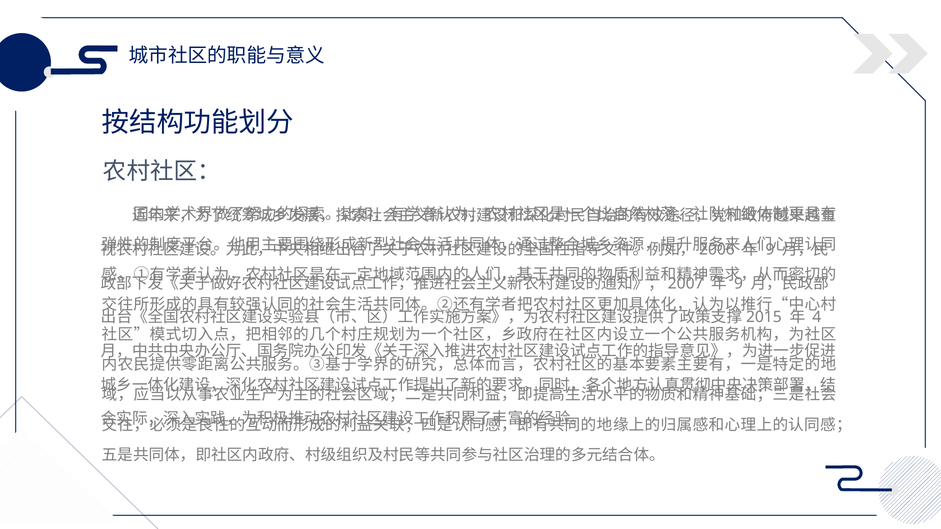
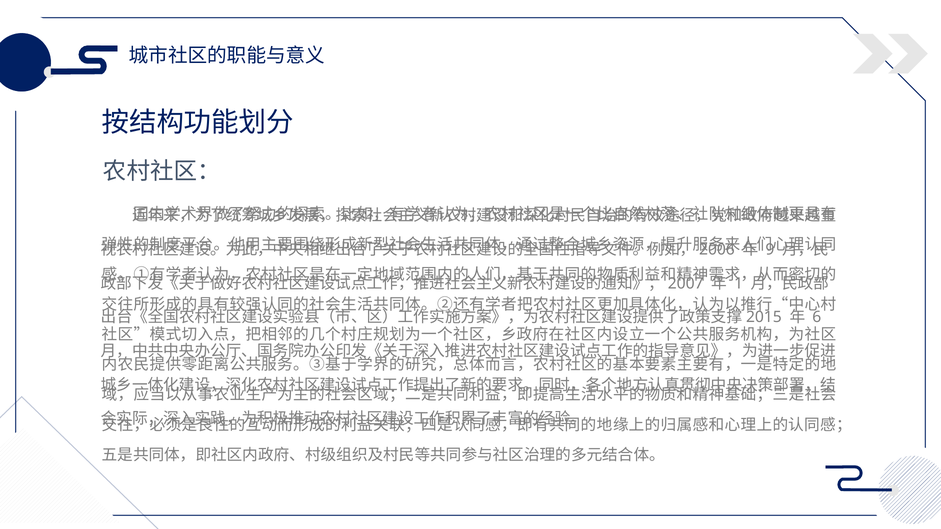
9 at (739, 284): 9 -> 1
4: 4 -> 6
